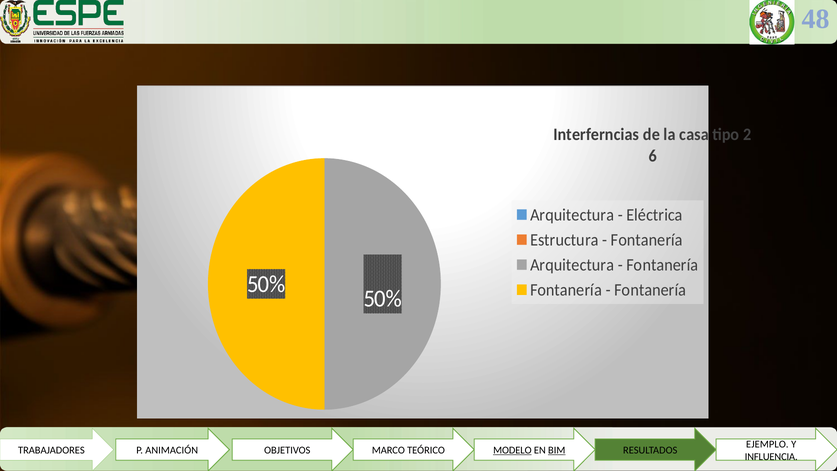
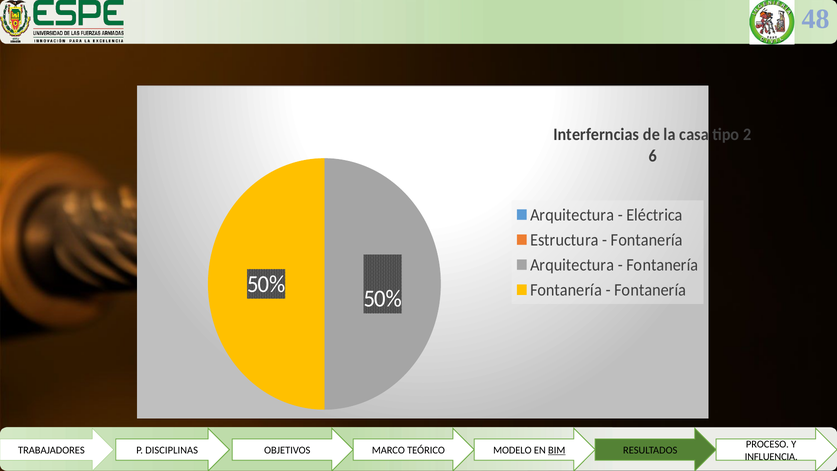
EJEMPLO: EJEMPLO -> PROCESO
ANIMACIÓN: ANIMACIÓN -> DISCIPLINAS
MODELO underline: present -> none
